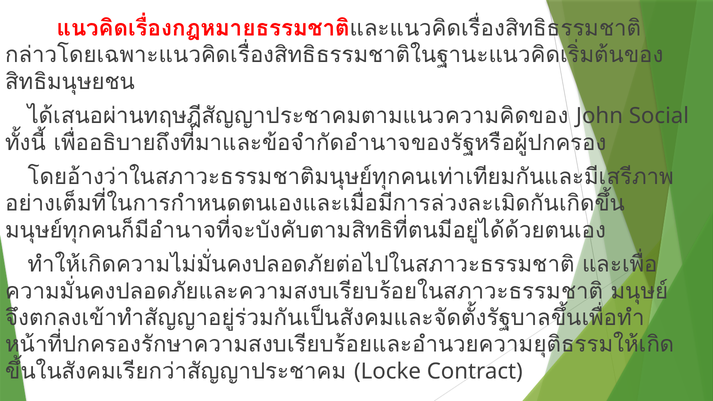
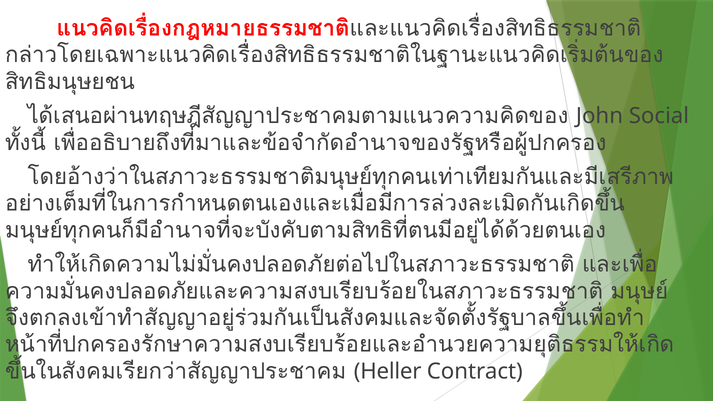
Locke: Locke -> Heller
